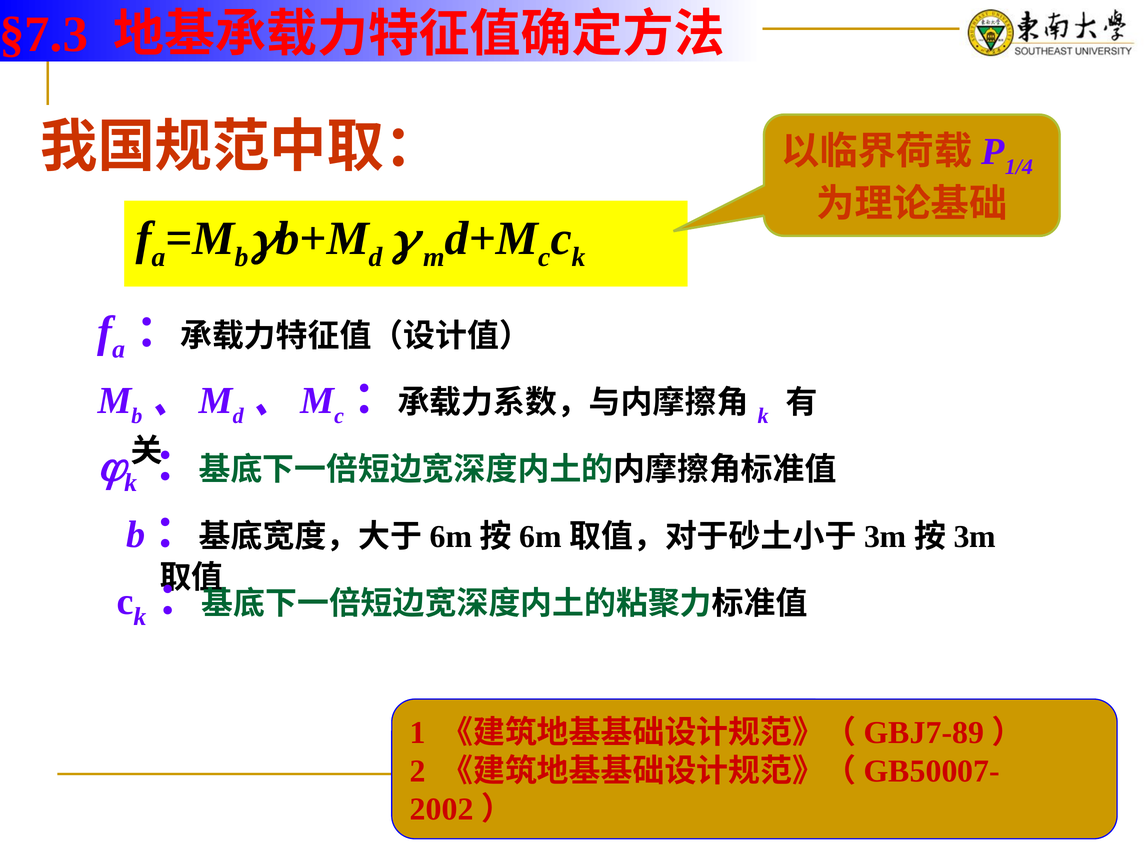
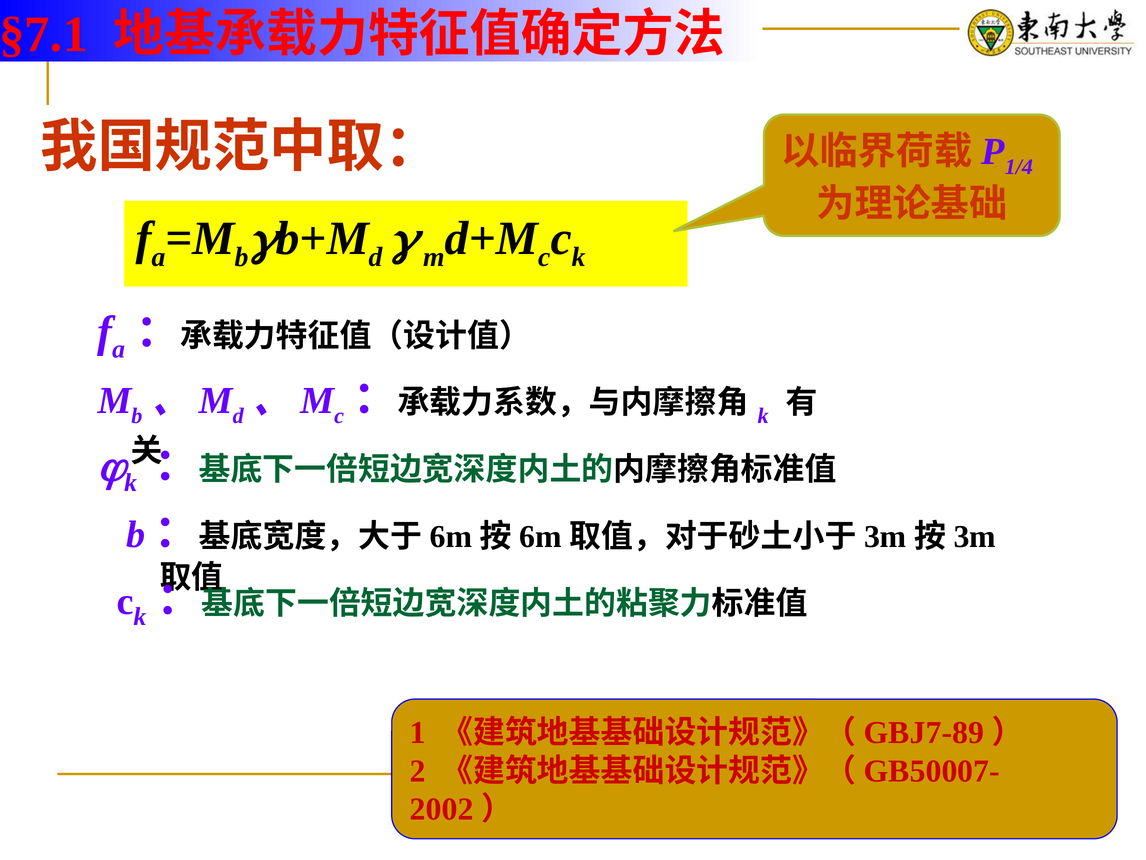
§7.3: §7.3 -> §7.1
